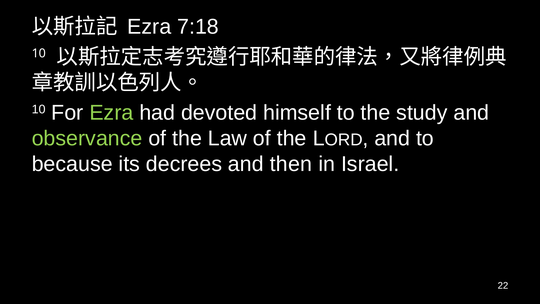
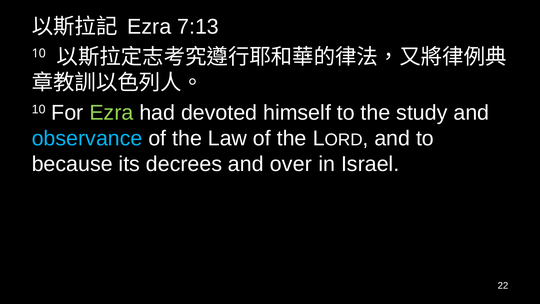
7:18: 7:18 -> 7:13
observance colour: light green -> light blue
then: then -> over
